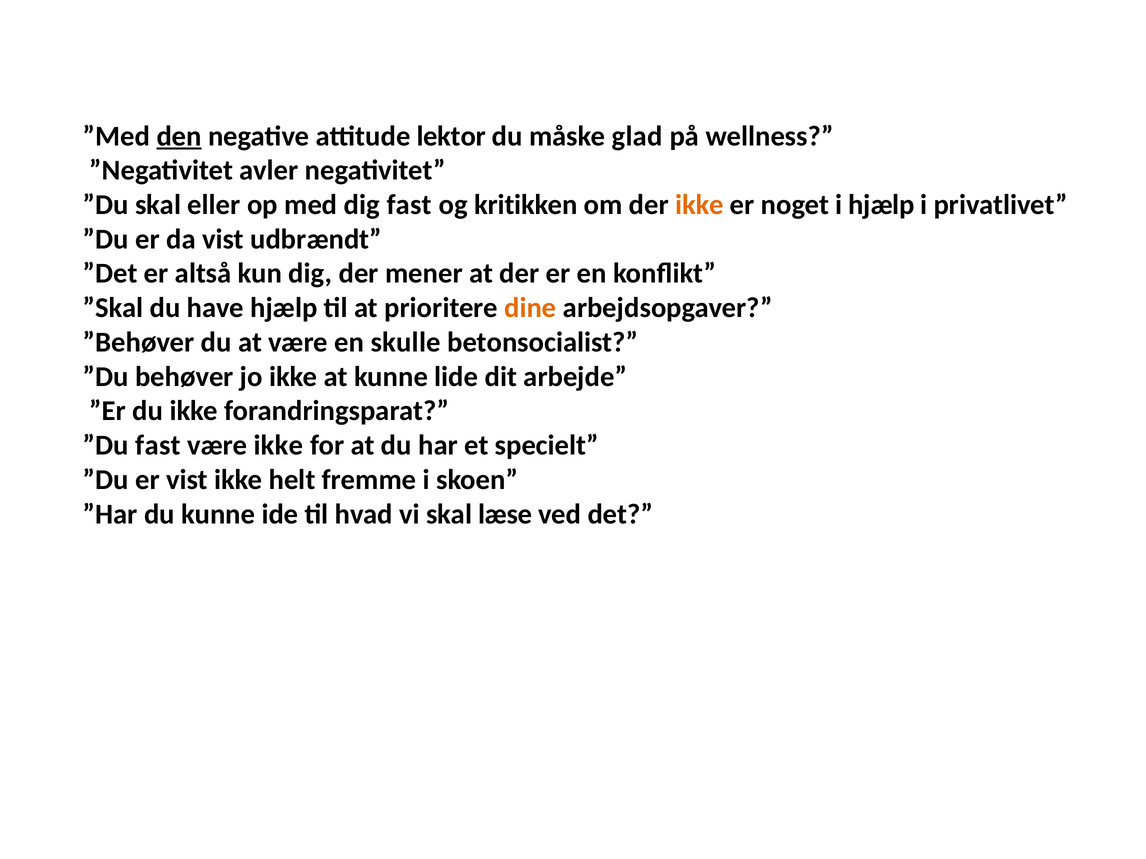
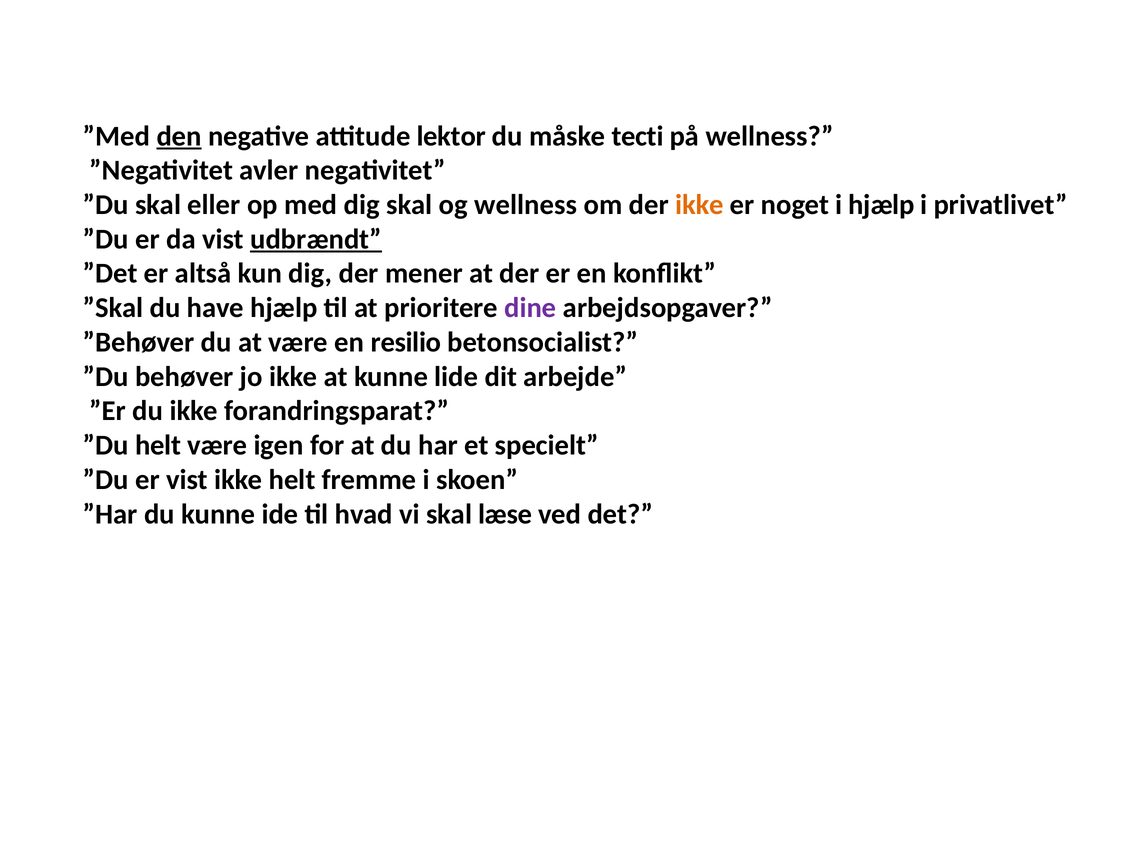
glad: glad -> tecti
dig fast: fast -> skal
og kritikken: kritikken -> wellness
udbrændt underline: none -> present
dine colour: orange -> purple
skulle: skulle -> resilio
”Du fast: fast -> helt
være ikke: ikke -> igen
